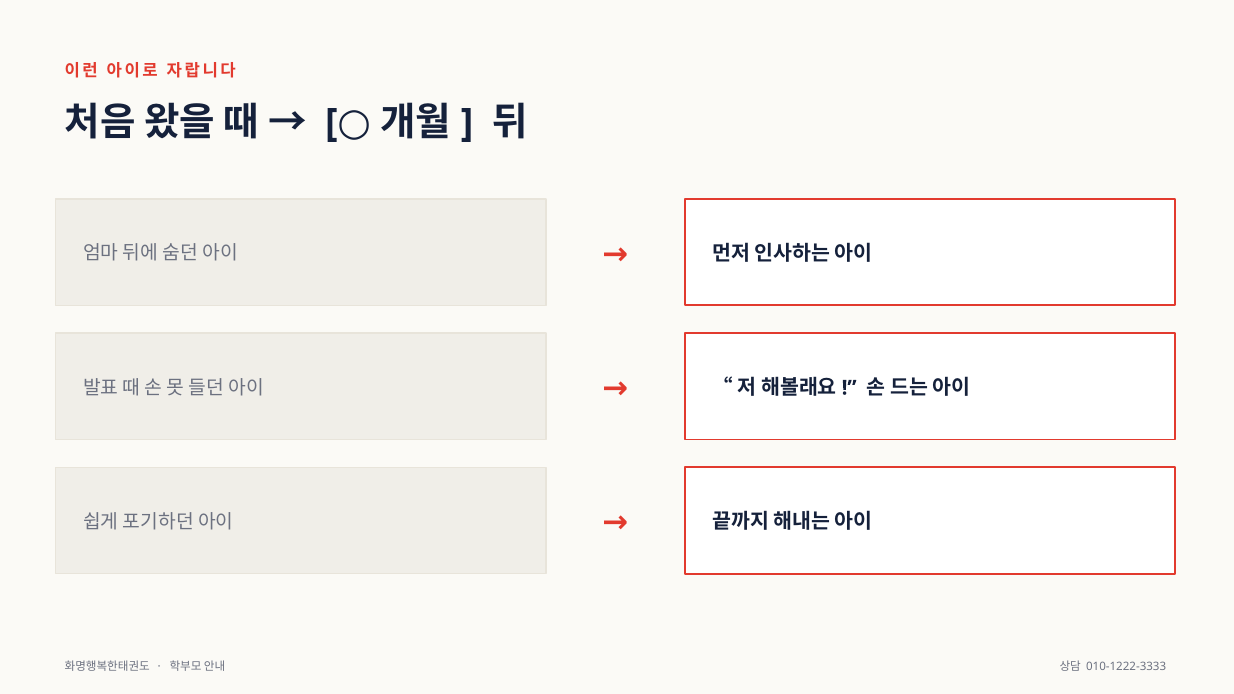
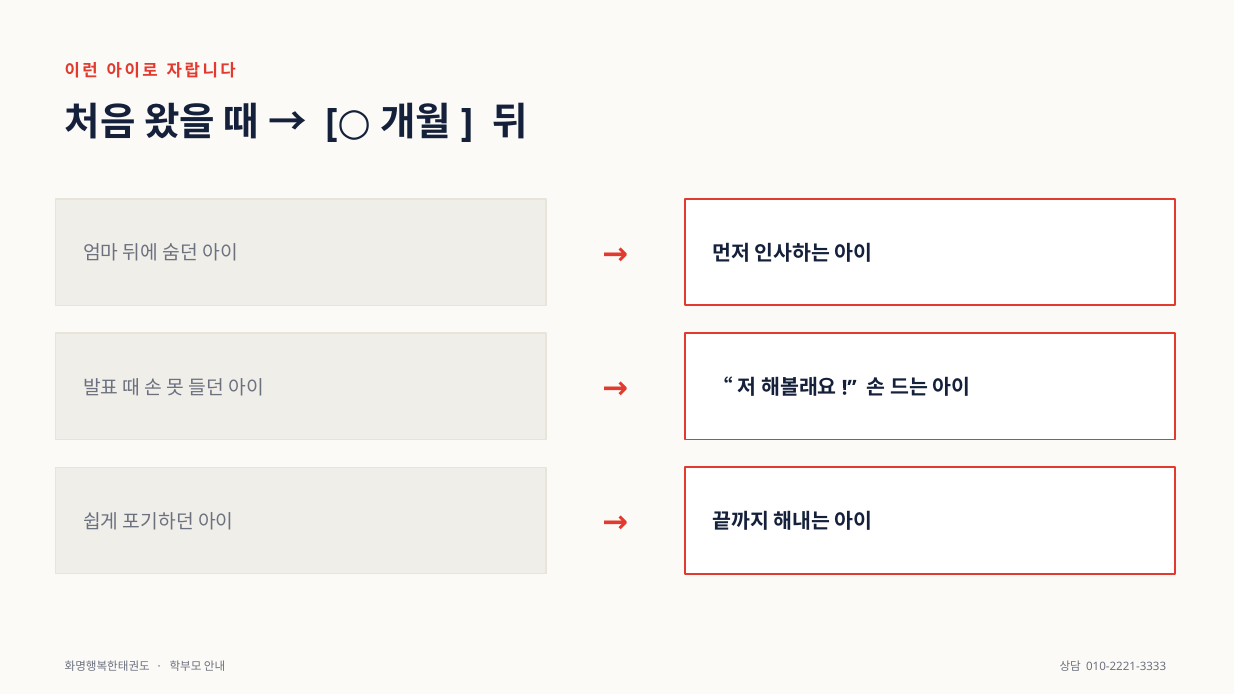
010-1222-3333: 010-1222-3333 -> 010-2221-3333
